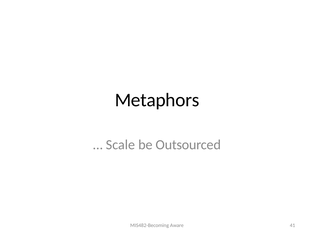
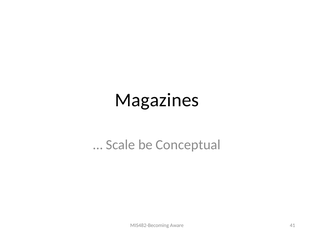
Metaphors: Metaphors -> Magazines
Outsourced: Outsourced -> Conceptual
